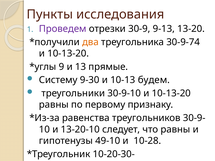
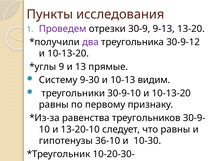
два colour: orange -> purple
30-9-74: 30-9-74 -> 30-9-12
будем: будем -> видим
49-10: 49-10 -> 36-10
10-28: 10-28 -> 10-30
